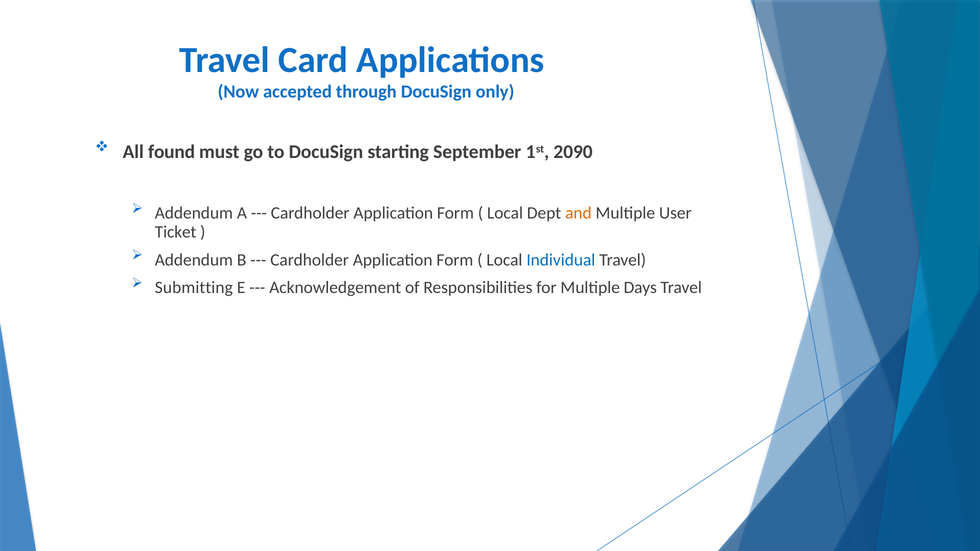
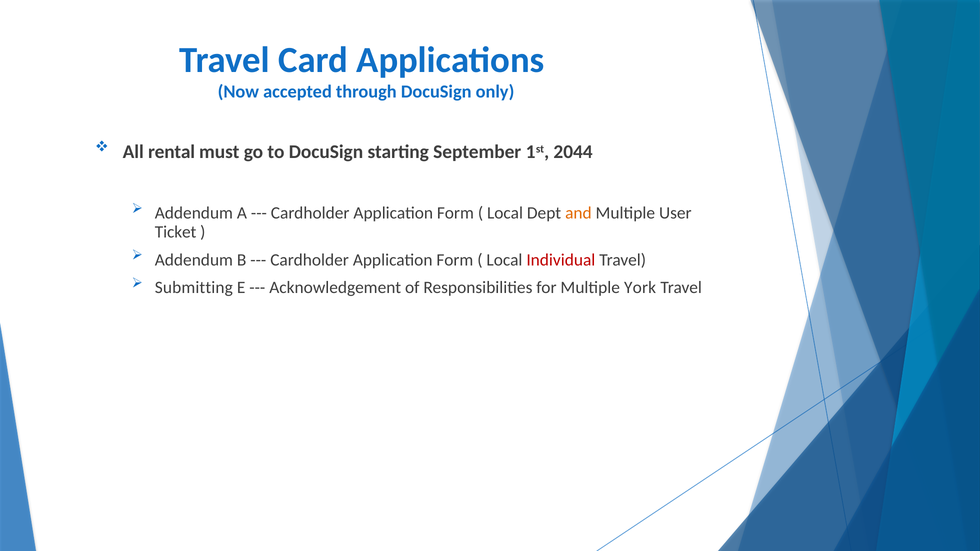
found: found -> rental
2090: 2090 -> 2044
Individual colour: blue -> red
Days: Days -> York
